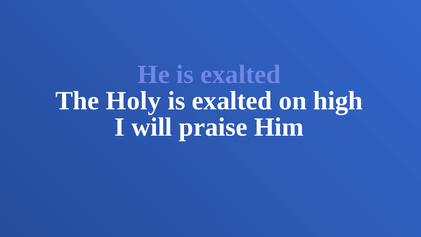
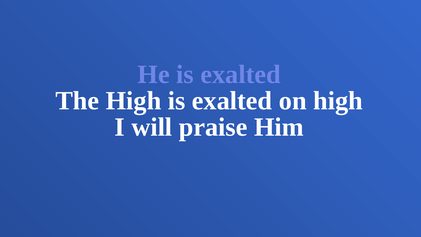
The Holy: Holy -> High
